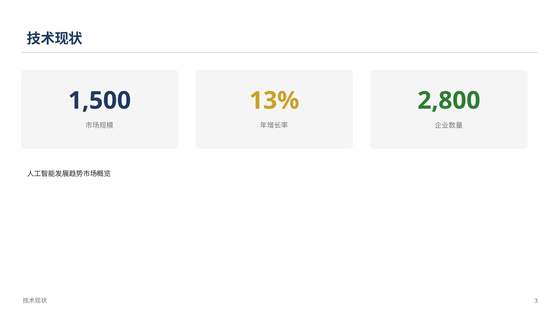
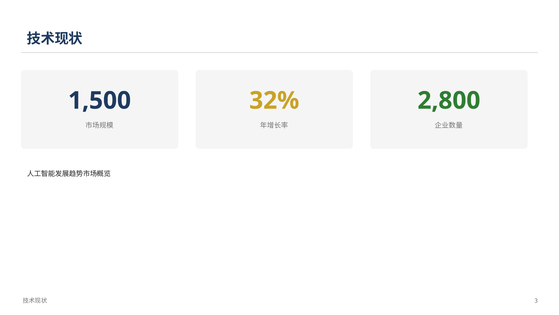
13%: 13% -> 32%
